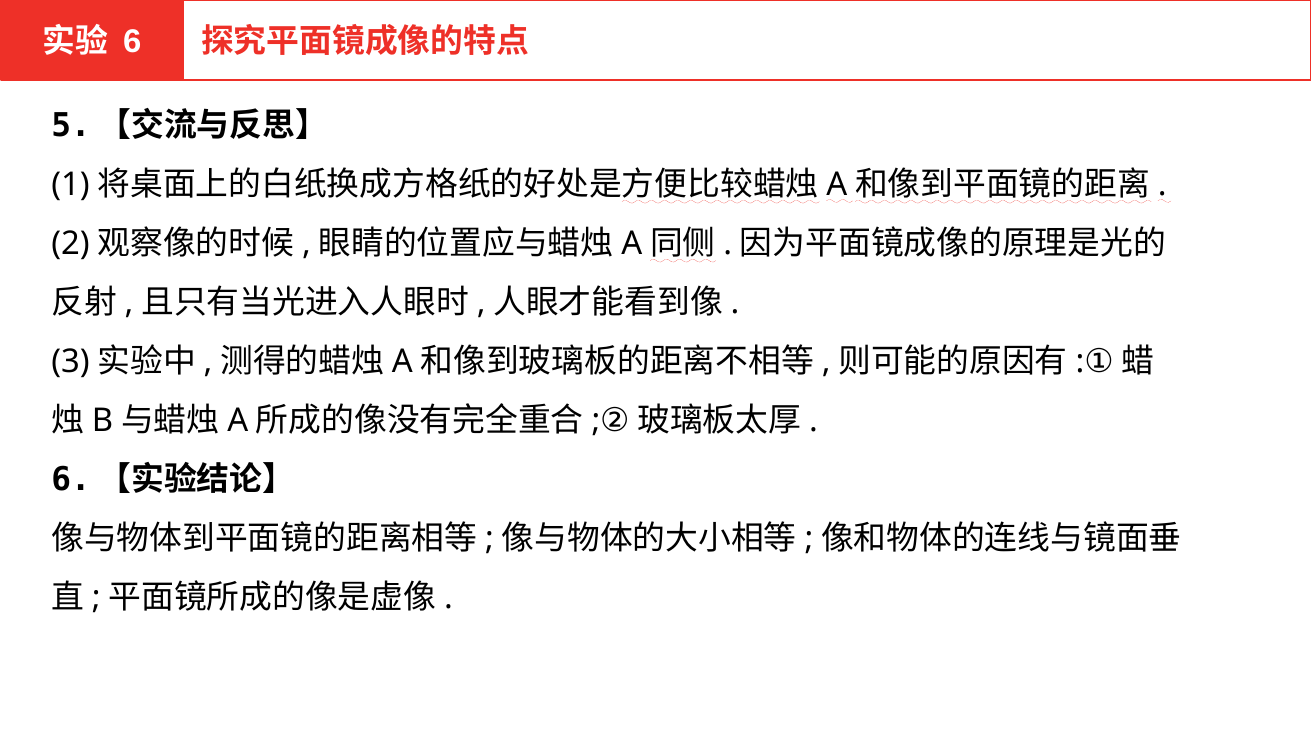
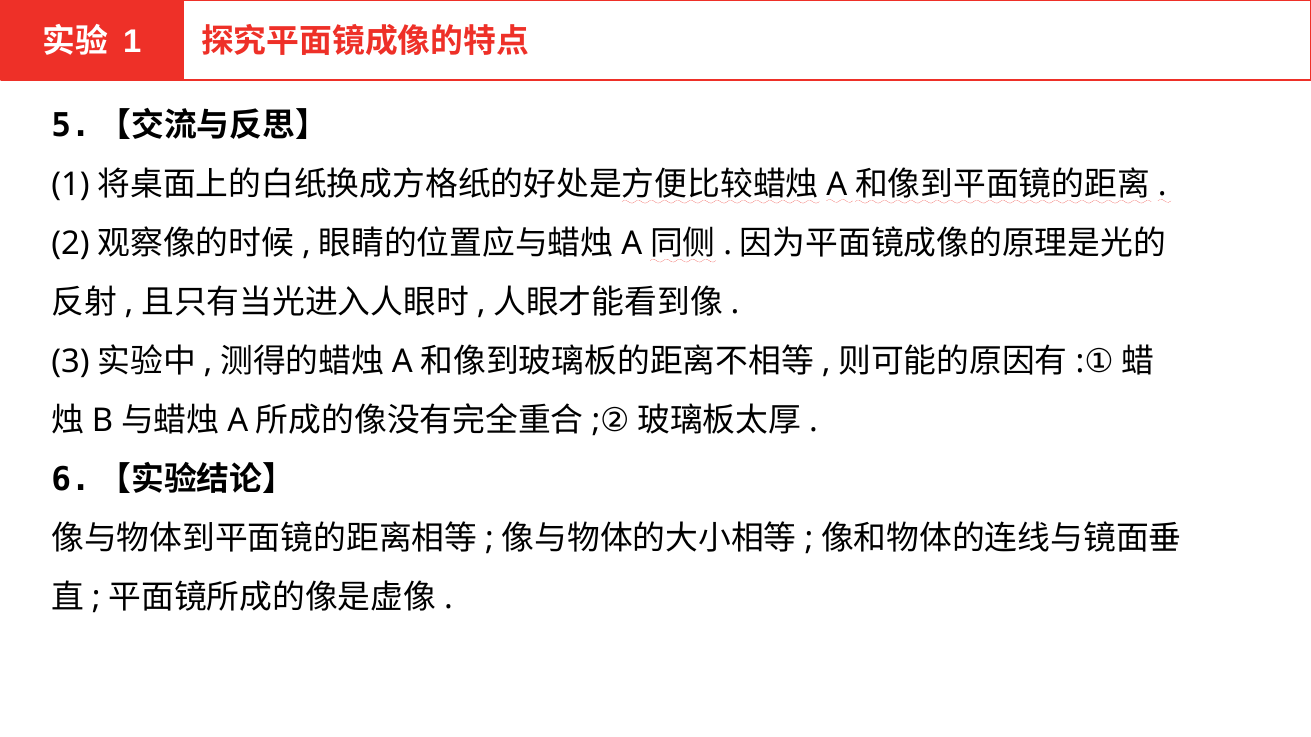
6 at (132, 42): 6 -> 1
